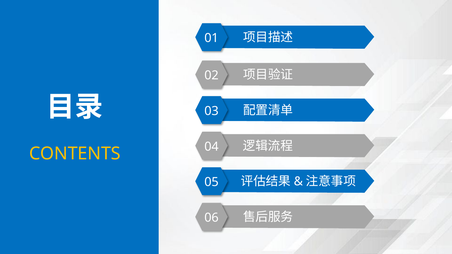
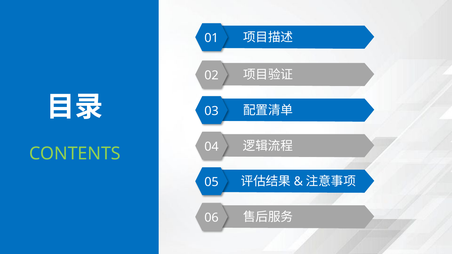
CONTENTS colour: yellow -> light green
